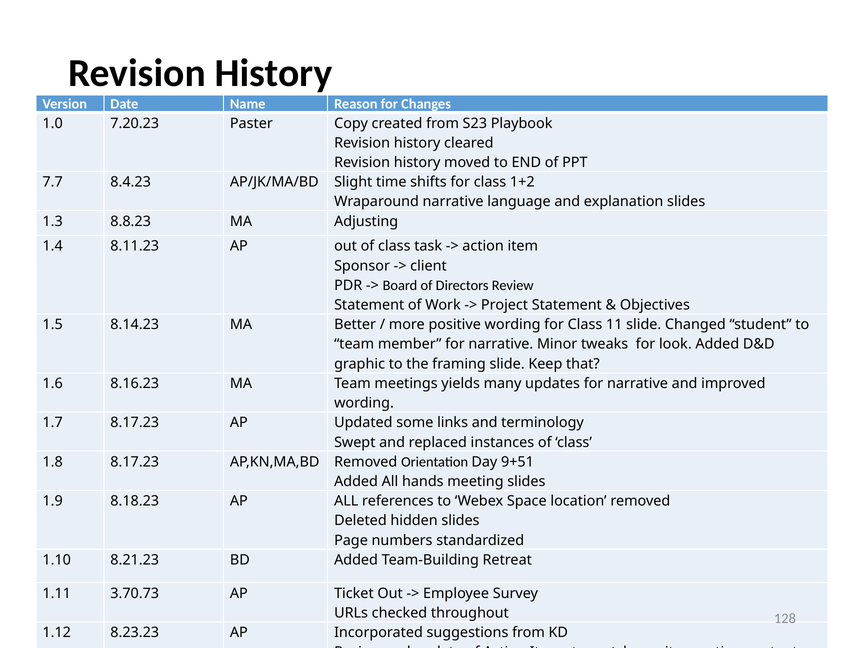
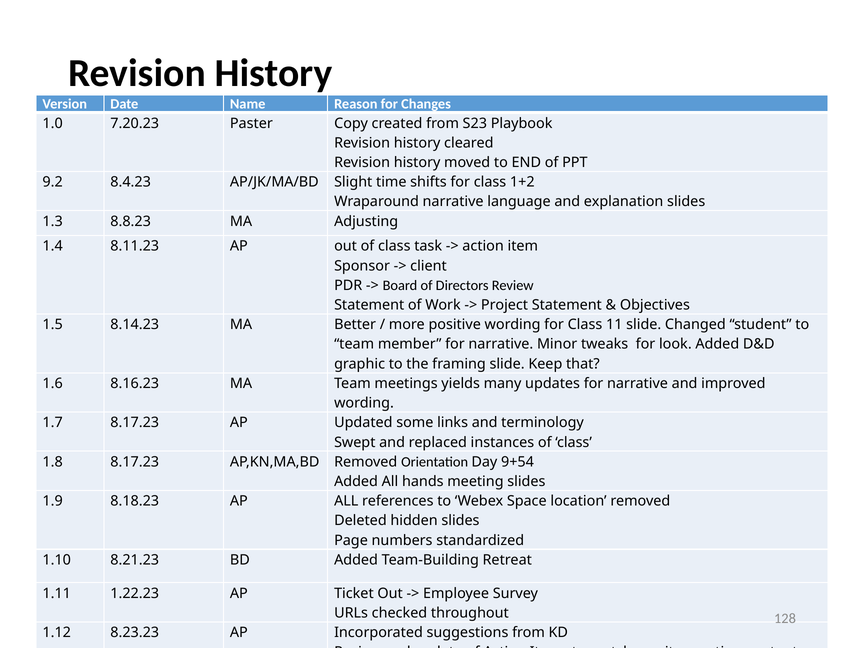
7.7: 7.7 -> 9.2
9+51: 9+51 -> 9+54
3.70.73: 3.70.73 -> 1.22.23
